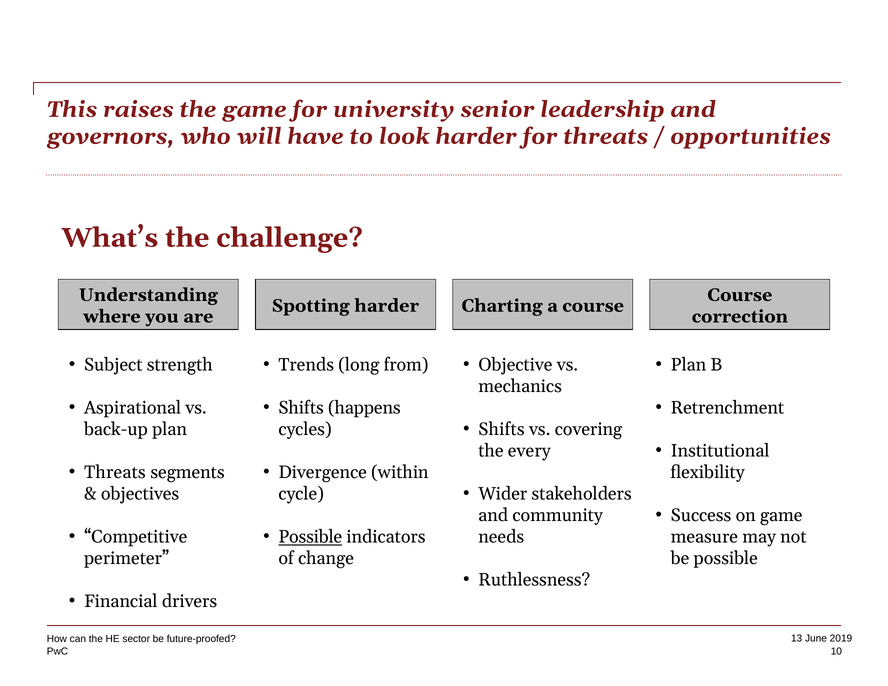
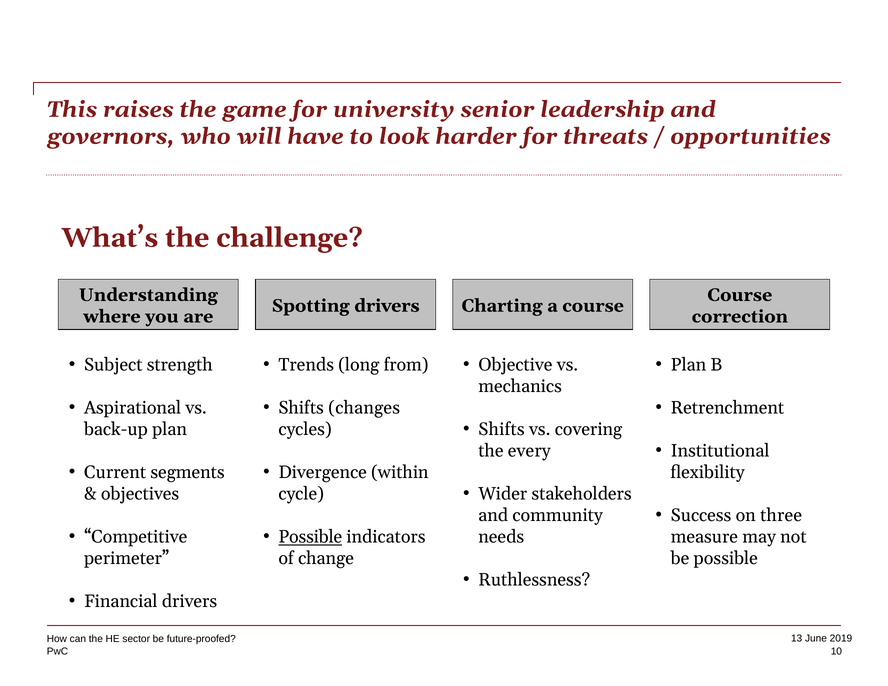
Spotting harder: harder -> drivers
happens: happens -> changes
Threats at (115, 472): Threats -> Current
on game: game -> three
